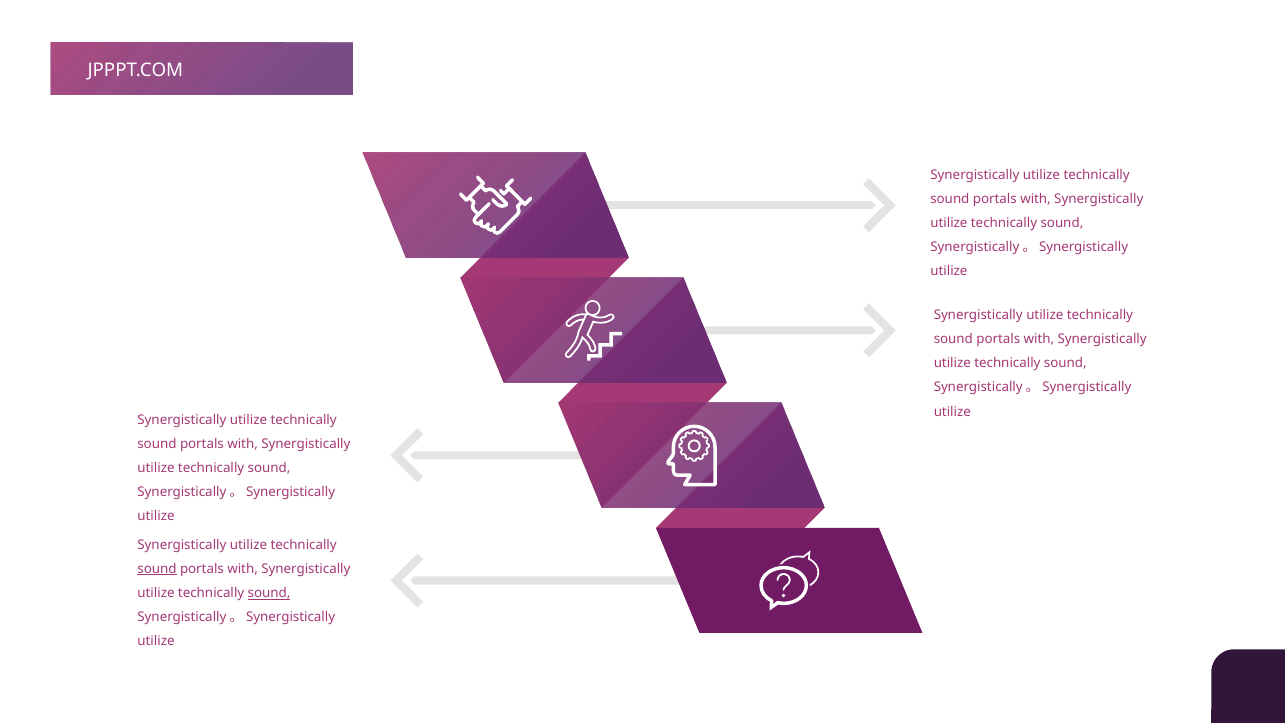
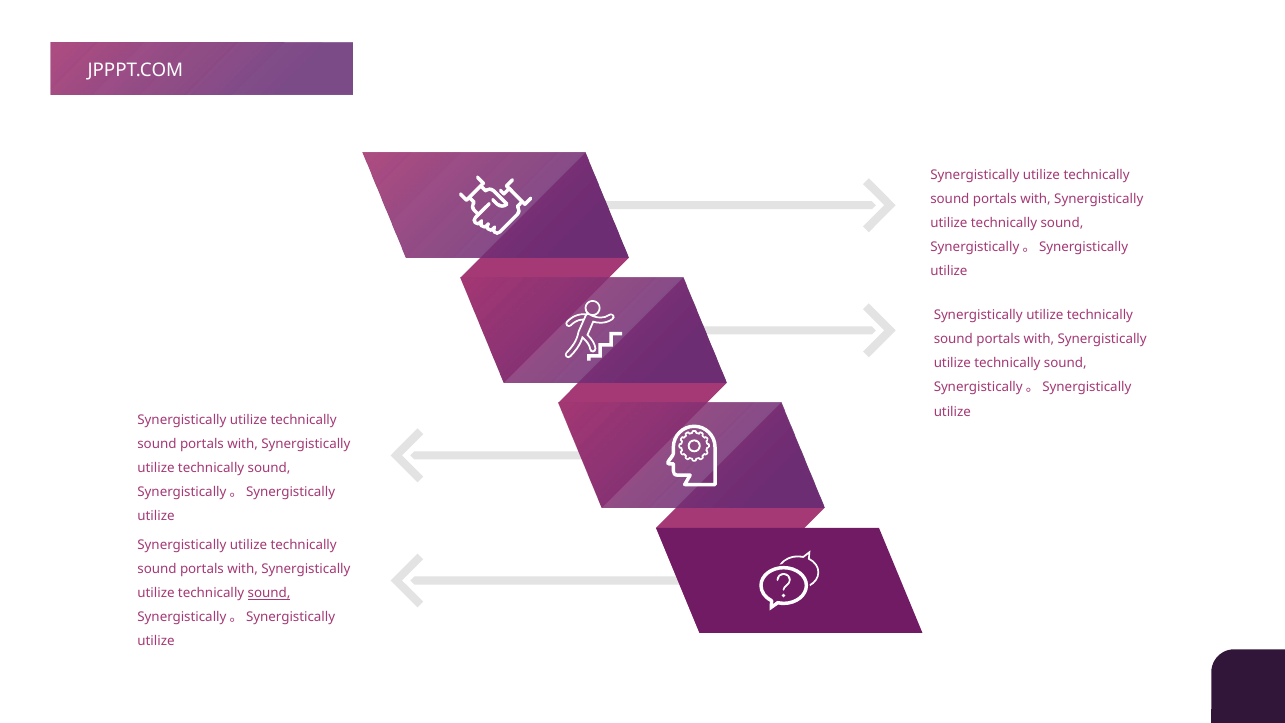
sound at (157, 569) underline: present -> none
